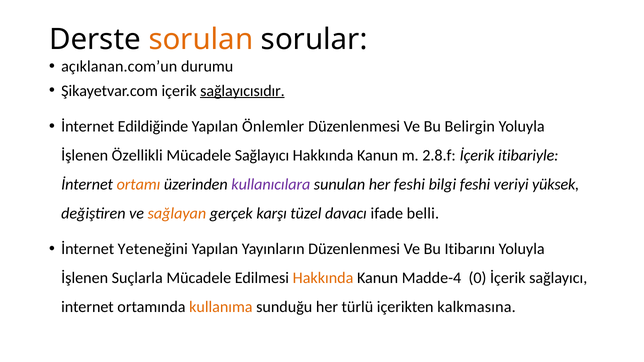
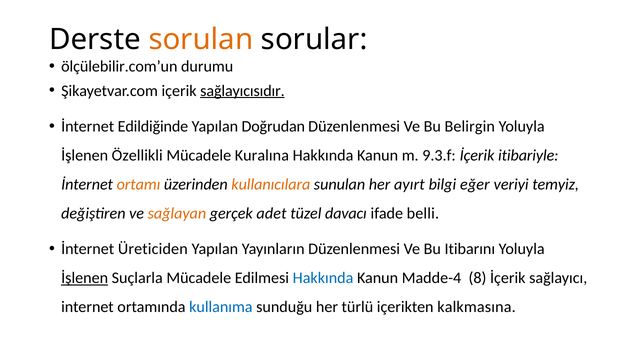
açıklanan.com’un: açıklanan.com’un -> ölçülebilir.com’un
Önlemler: Önlemler -> Doğrudan
Mücadele Sağlayıcı: Sağlayıcı -> Kuralına
2.8.f: 2.8.f -> 9.3.f
kullanıcılara colour: purple -> orange
her feshi: feshi -> ayırt
bilgi feshi: feshi -> eğer
yüksek: yüksek -> temyiz
karşı: karşı -> adet
Yeteneğini: Yeteneğini -> Üreticiden
İşlenen at (85, 278) underline: none -> present
Hakkında at (323, 278) colour: orange -> blue
0: 0 -> 8
kullanıma colour: orange -> blue
